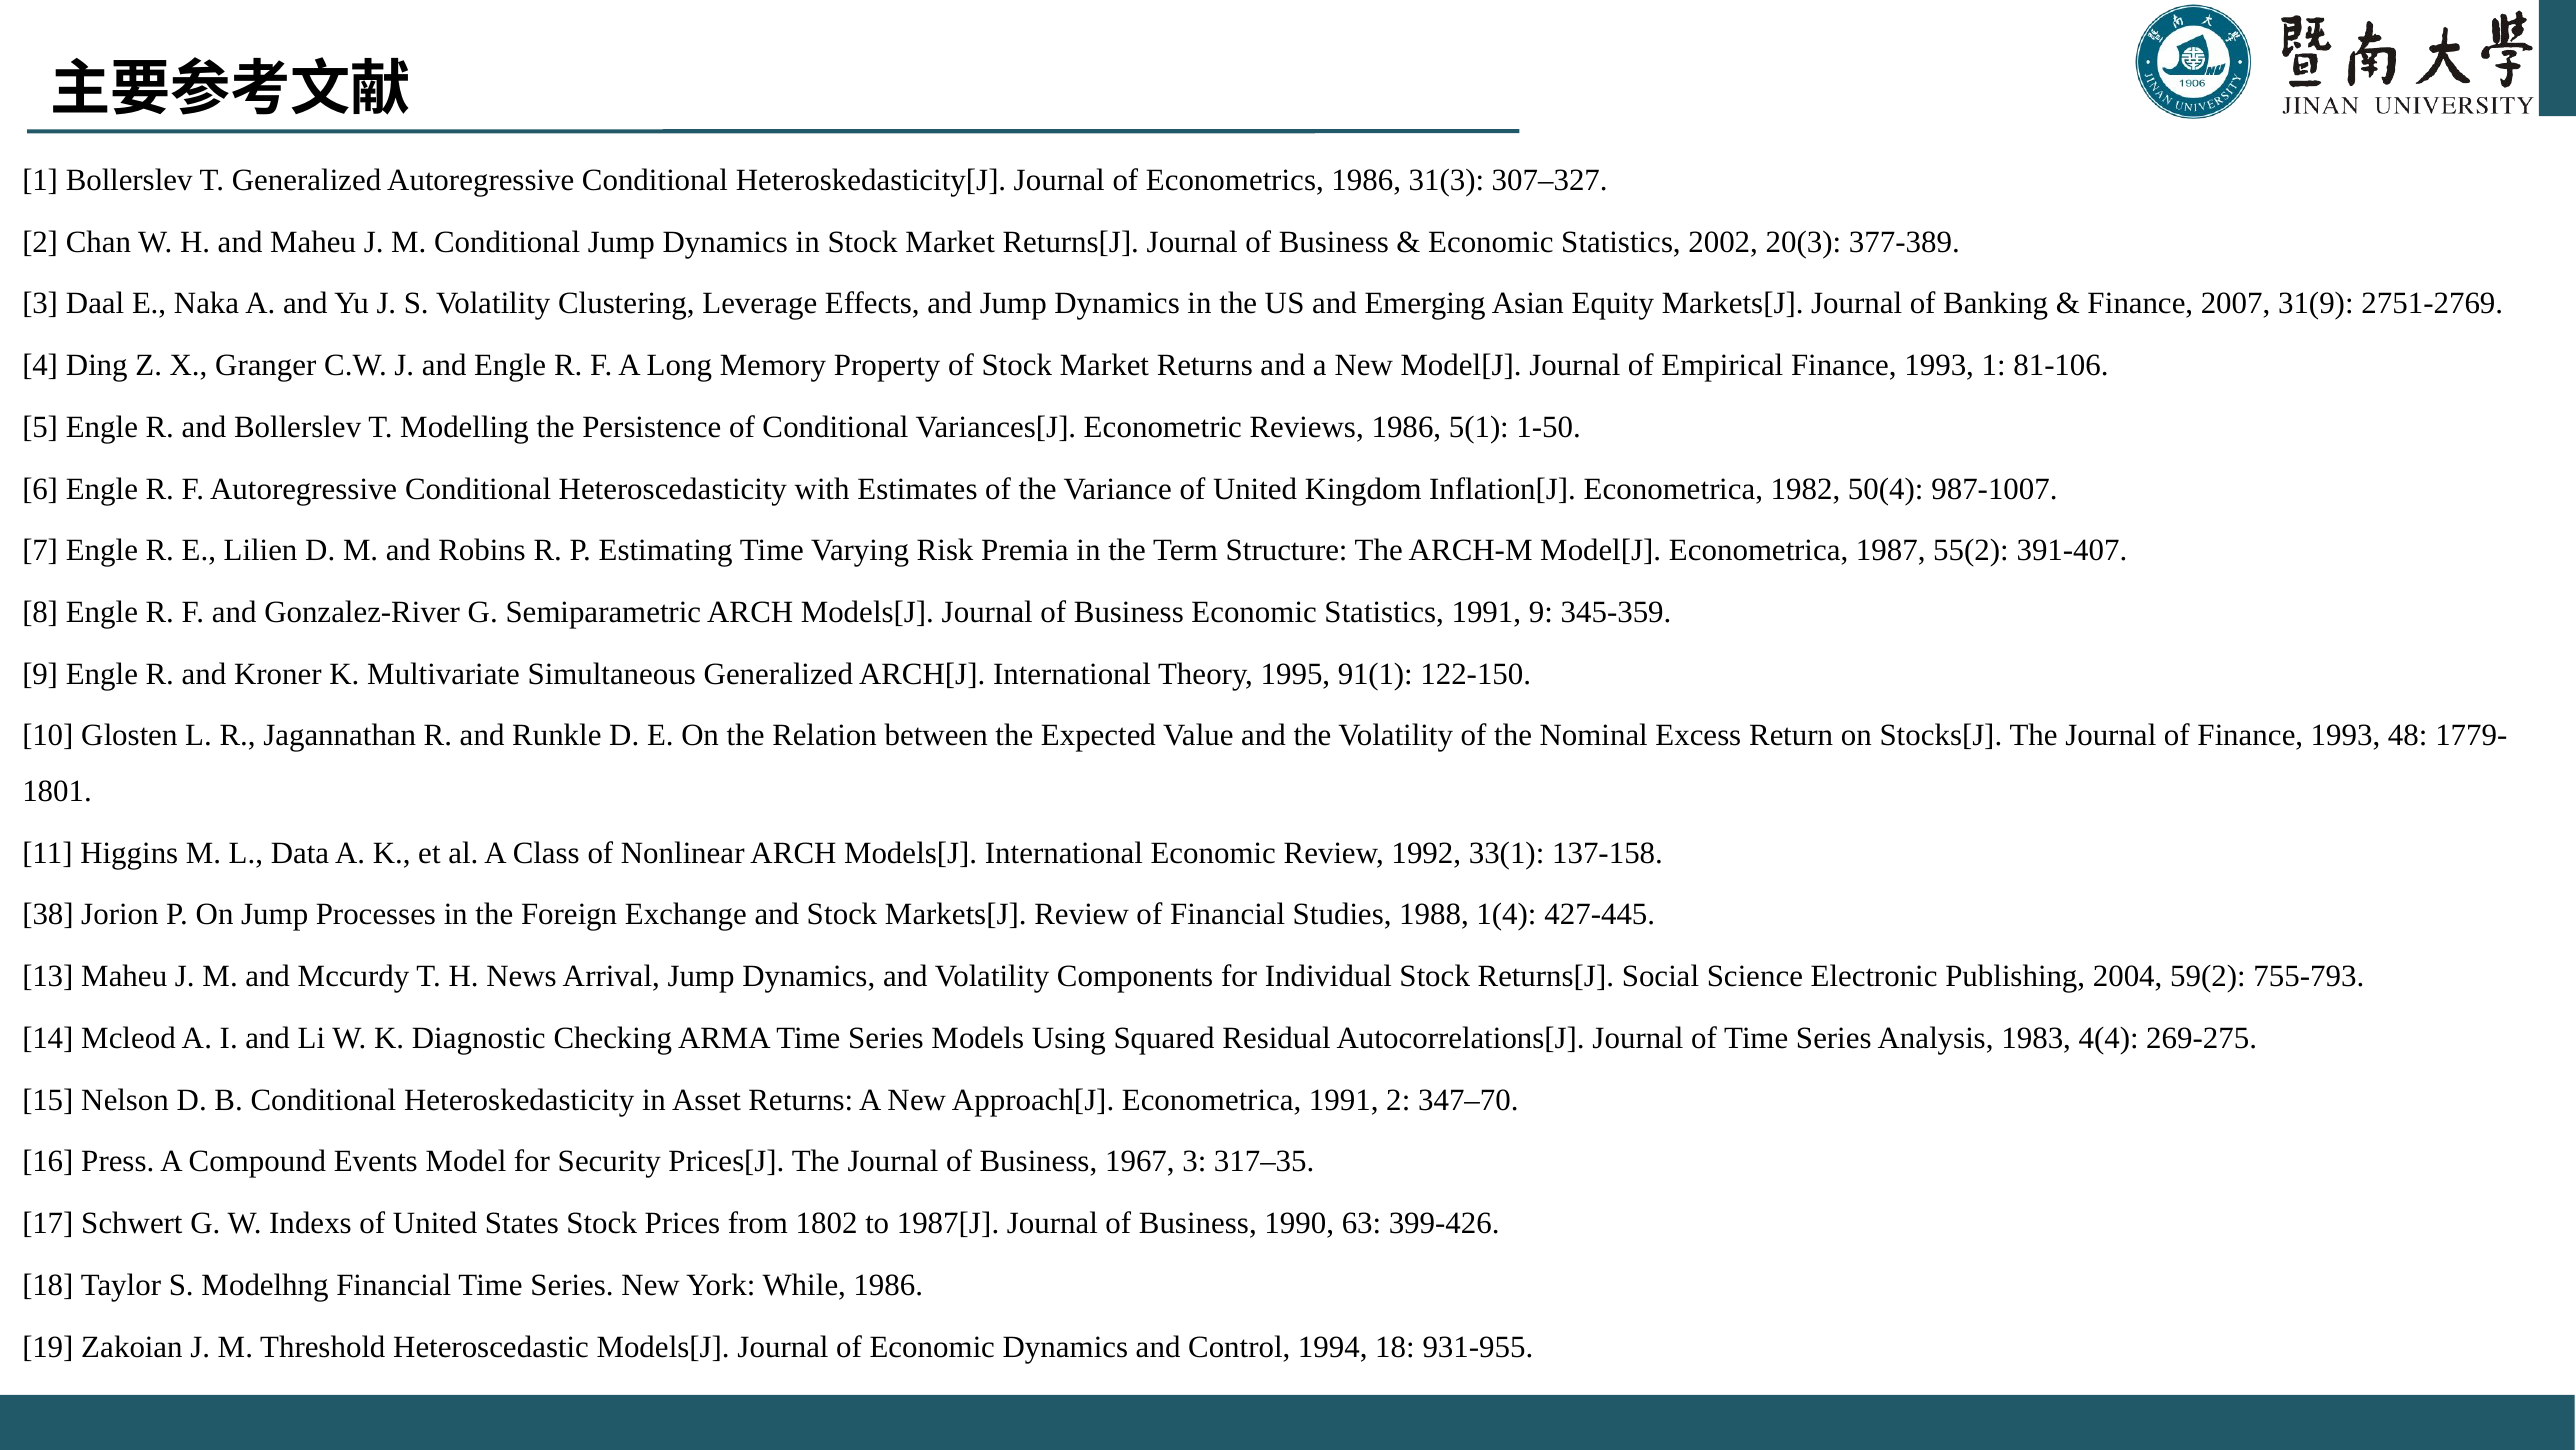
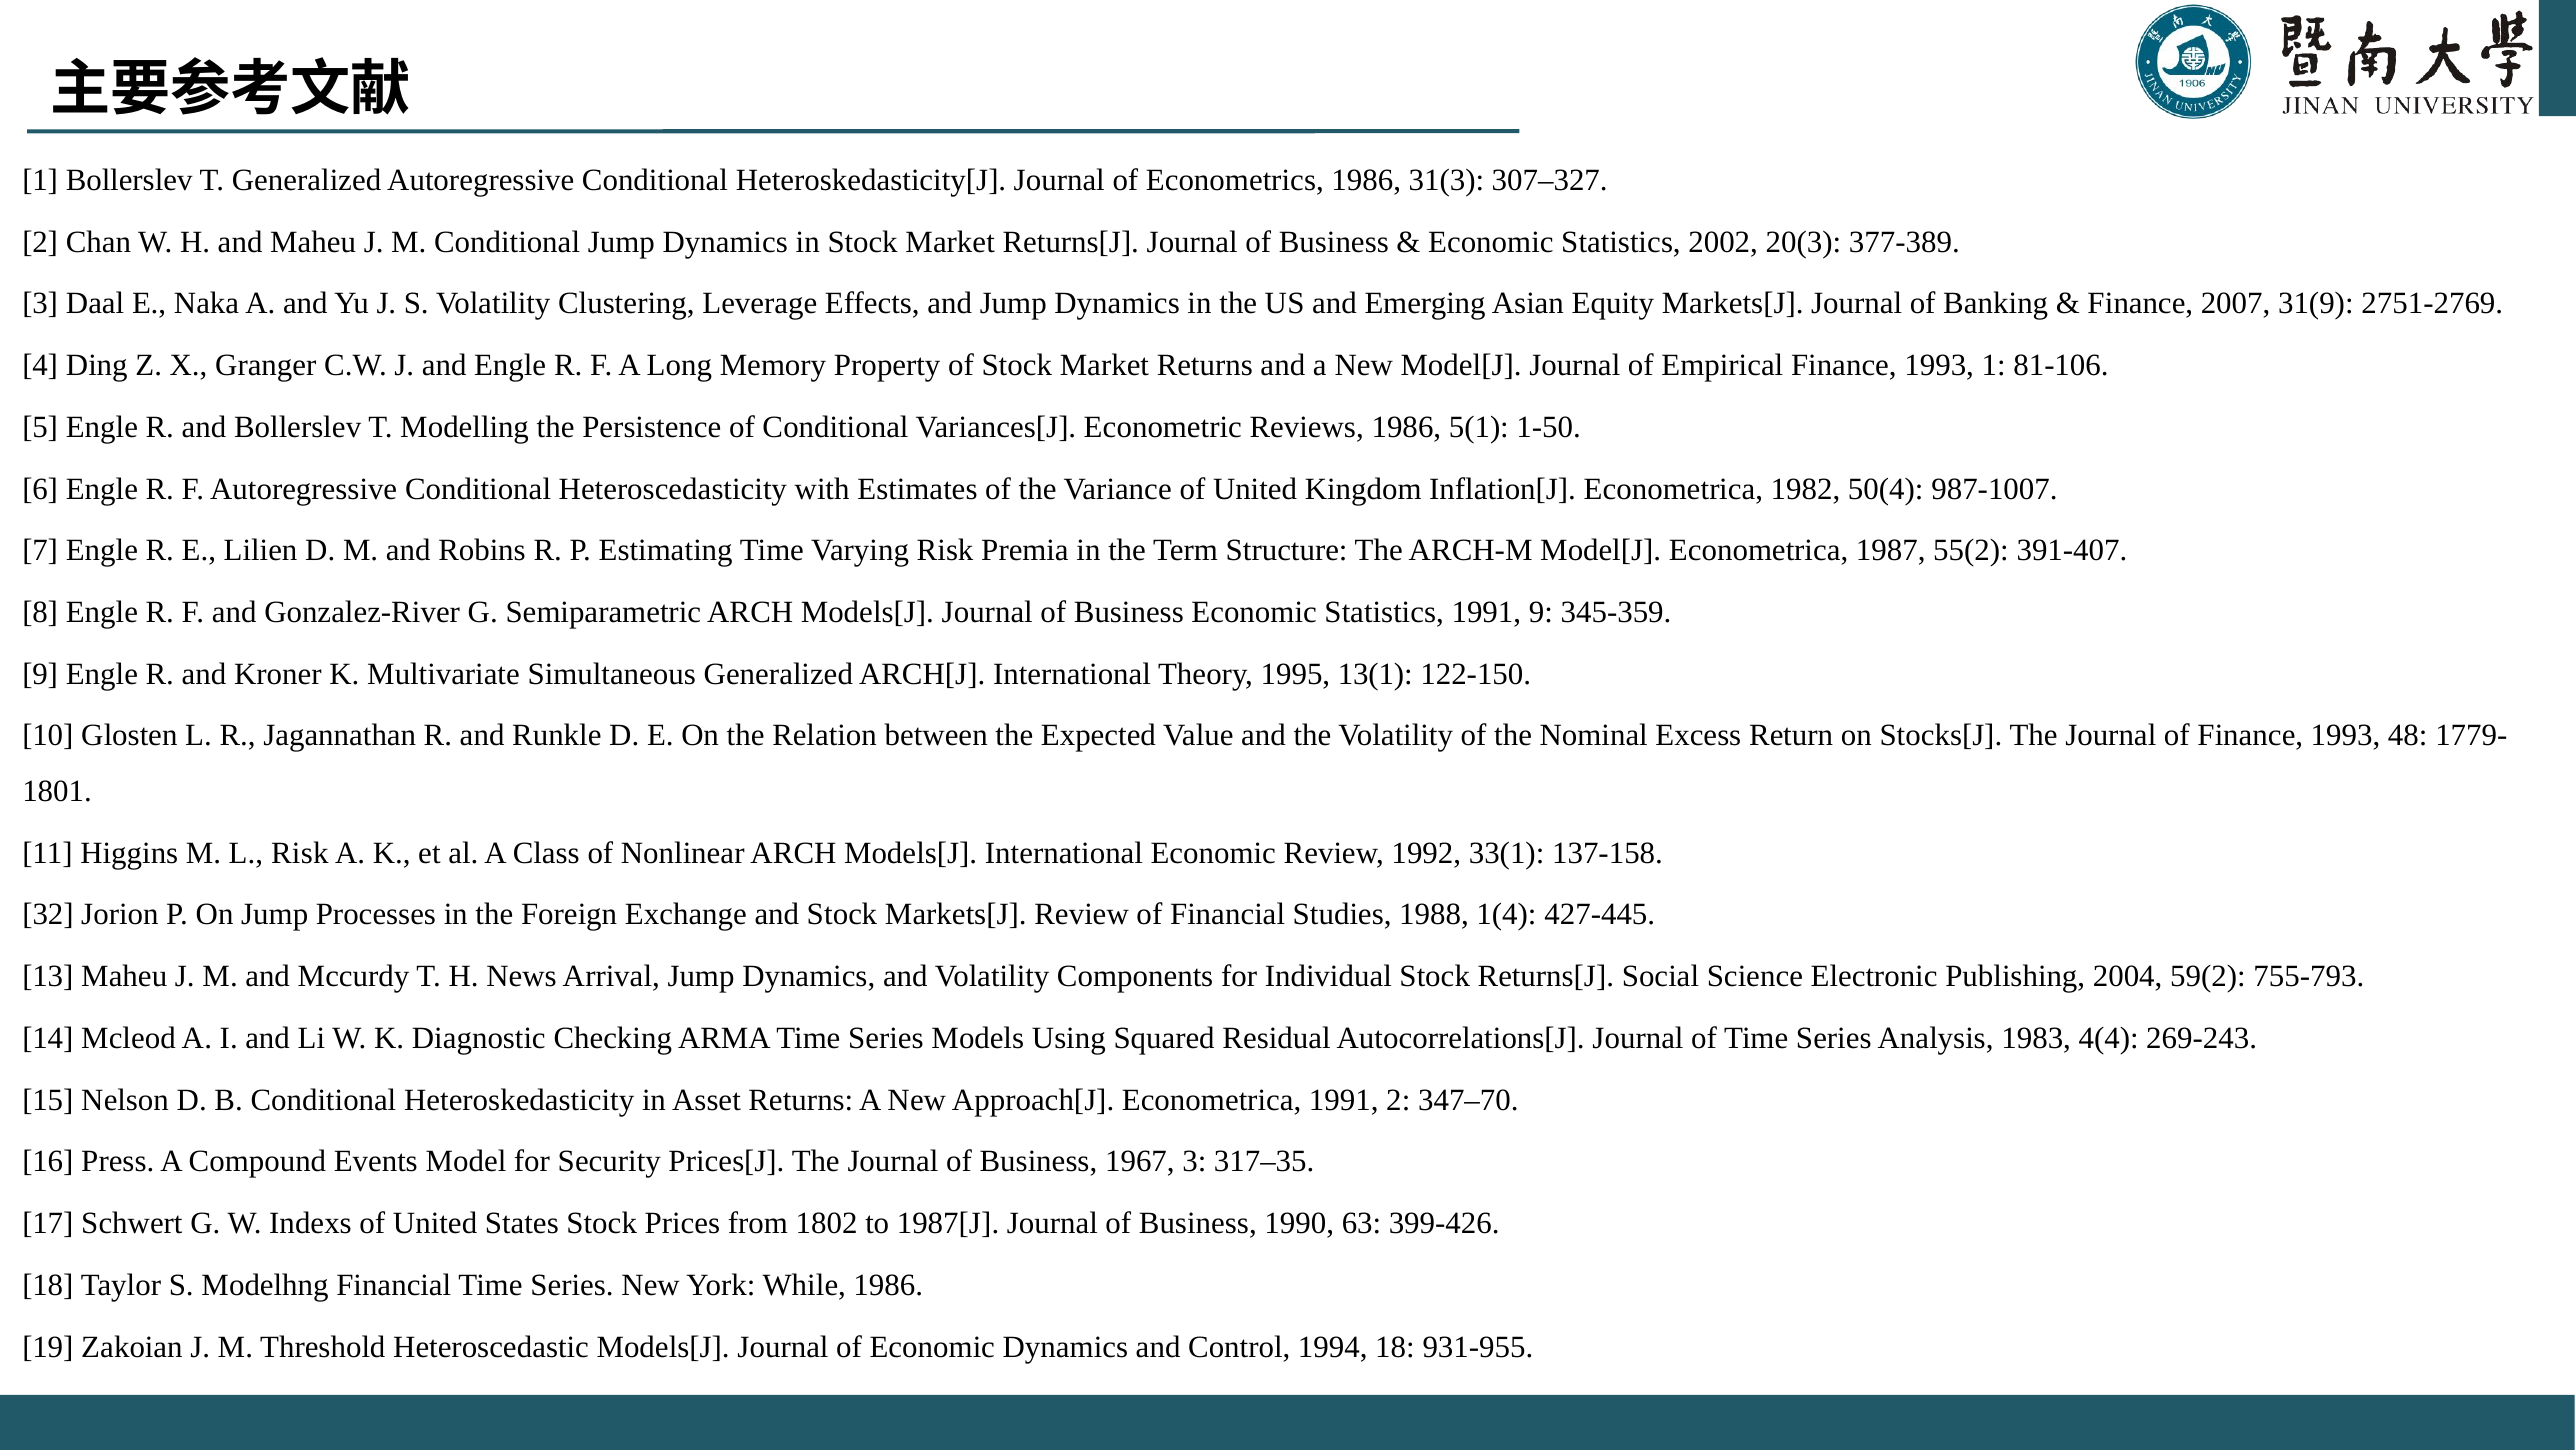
91(1: 91(1 -> 13(1
L Data: Data -> Risk
38: 38 -> 32
269-275: 269-275 -> 269-243
